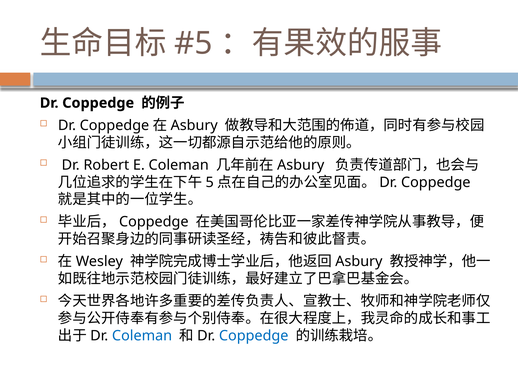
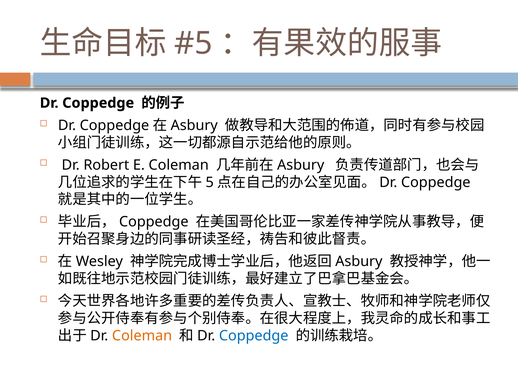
Coleman at (142, 335) colour: blue -> orange
